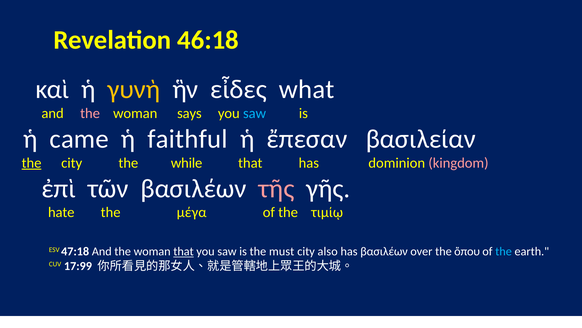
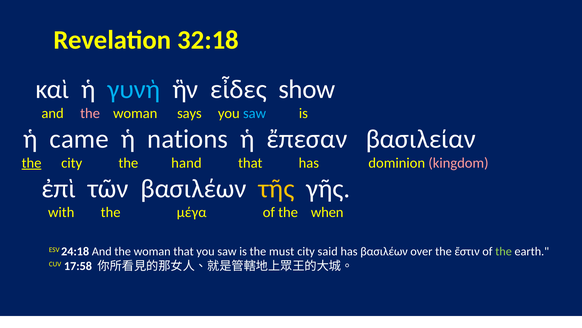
46:18: 46:18 -> 32:18
γυνὴ colour: yellow -> light blue
what: what -> show
faithful: faithful -> nations
while: while -> hand
τῆς colour: pink -> yellow
hate: hate -> with
τιμίῳ: τιμίῳ -> when
47:18: 47:18 -> 24:18
that at (184, 252) underline: present -> none
also: also -> said
ὅπου: ὅπου -> ἔστιν
the at (504, 252) colour: light blue -> light green
17:99: 17:99 -> 17:58
